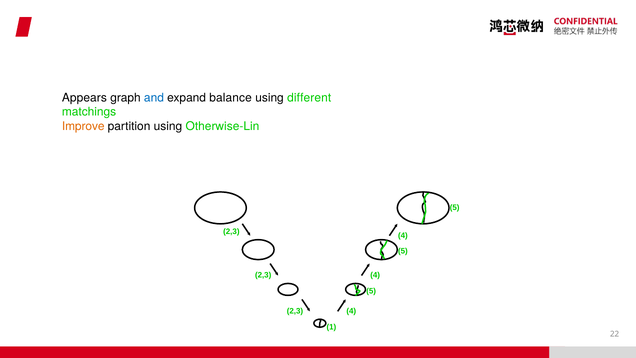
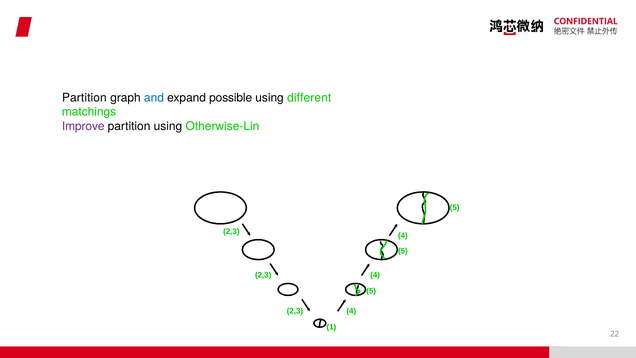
Appears at (84, 98): Appears -> Partition
balance: balance -> possible
Improve colour: orange -> purple
